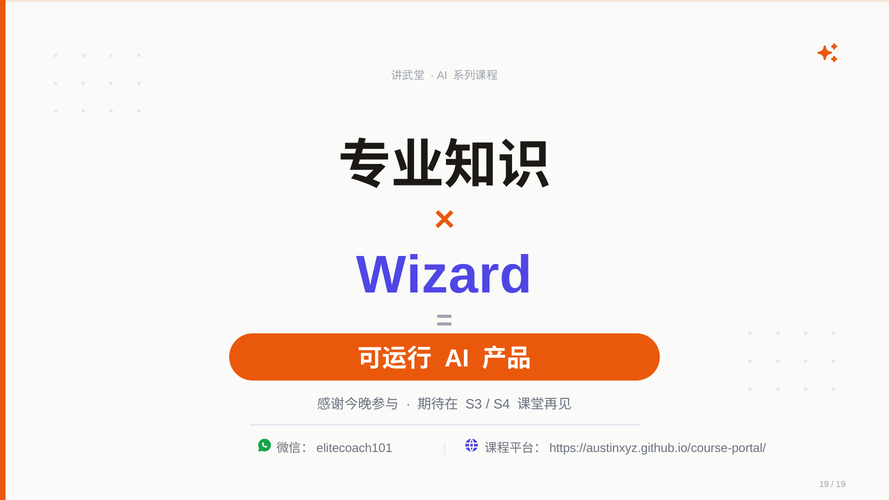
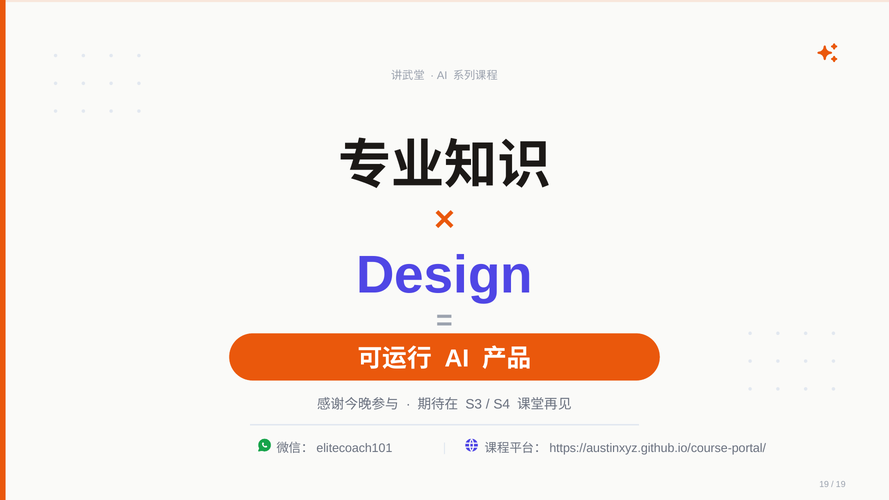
Wizard: Wizard -> Design
